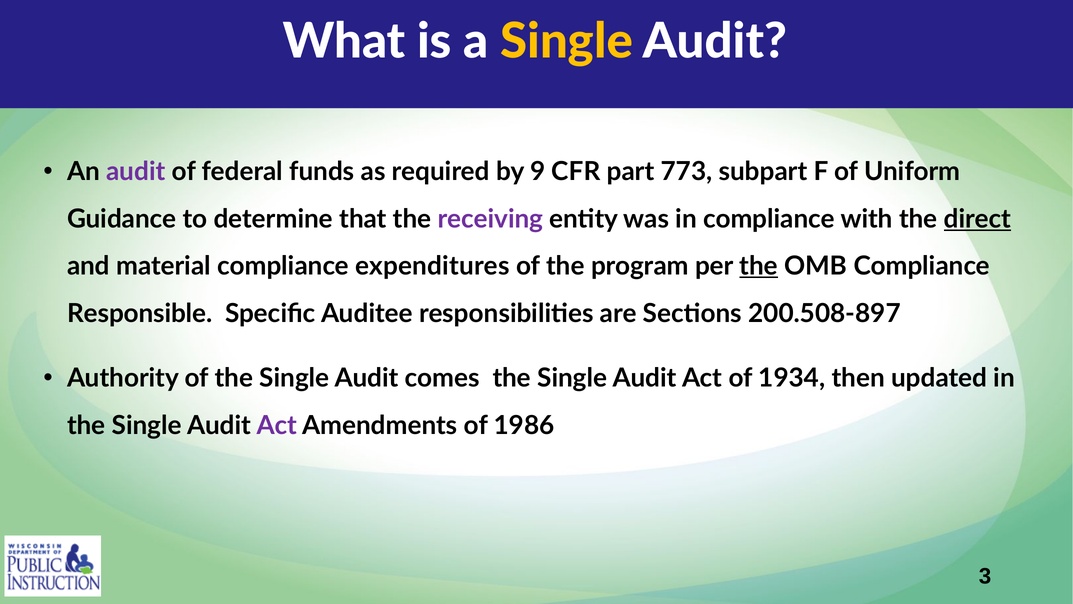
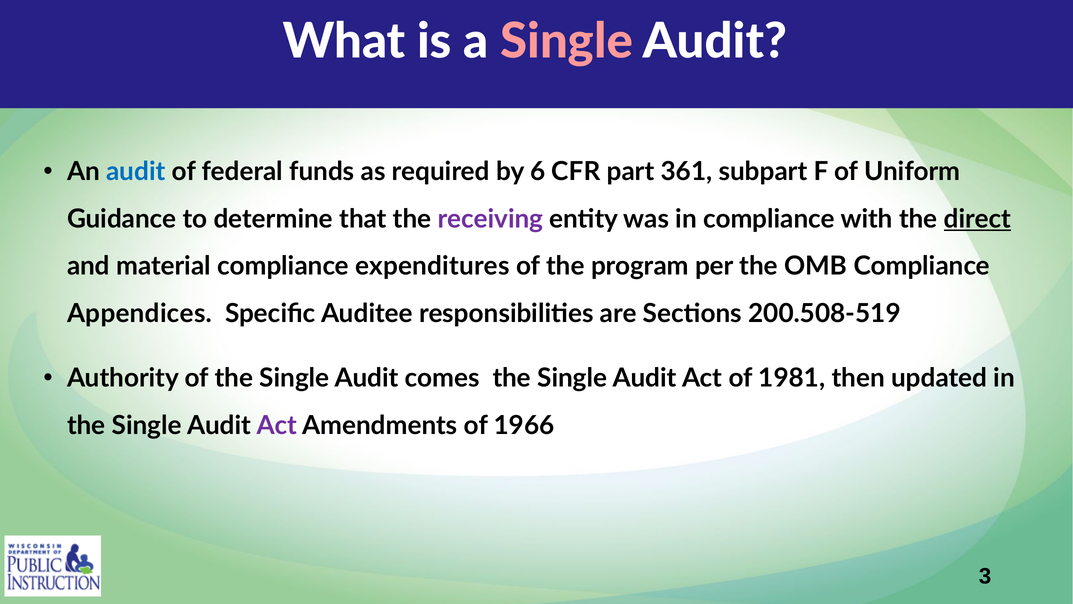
Single at (567, 42) colour: yellow -> pink
audit at (136, 172) colour: purple -> blue
9: 9 -> 6
773: 773 -> 361
the at (759, 266) underline: present -> none
Responsible: Responsible -> Appendices
200.508-897: 200.508-897 -> 200.508-519
1934: 1934 -> 1981
1986: 1986 -> 1966
